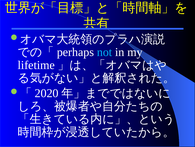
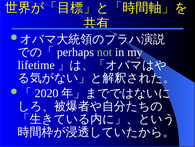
not colour: light blue -> light green
